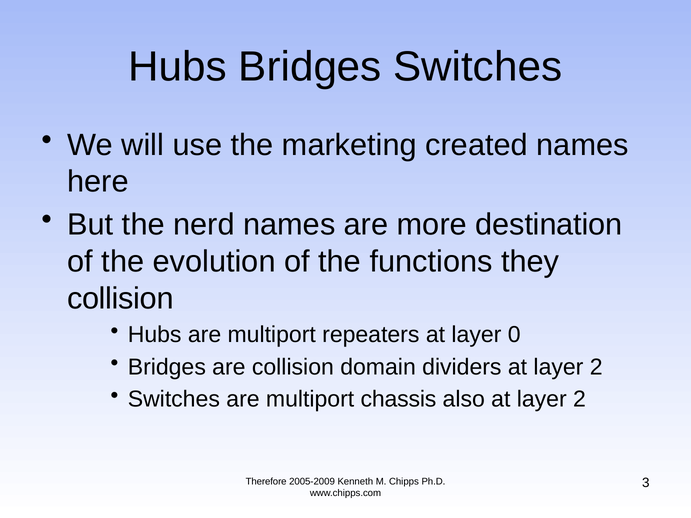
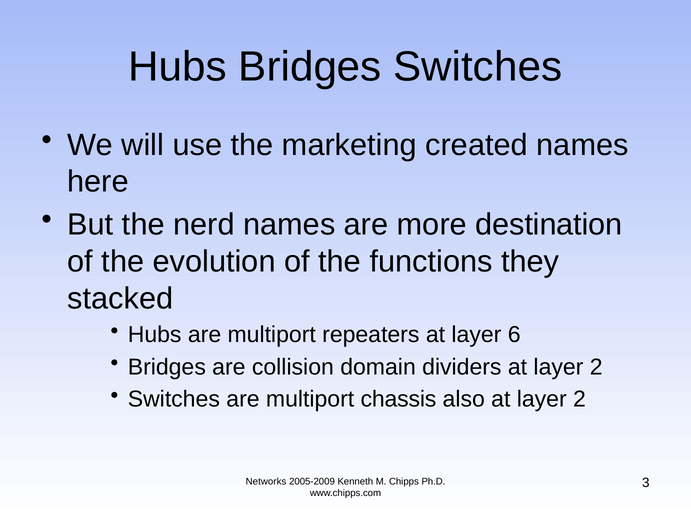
collision at (120, 299): collision -> stacked
0: 0 -> 6
Therefore: Therefore -> Networks
